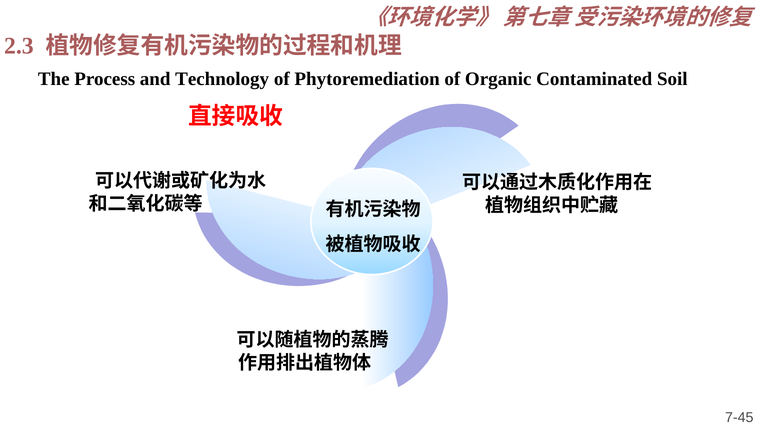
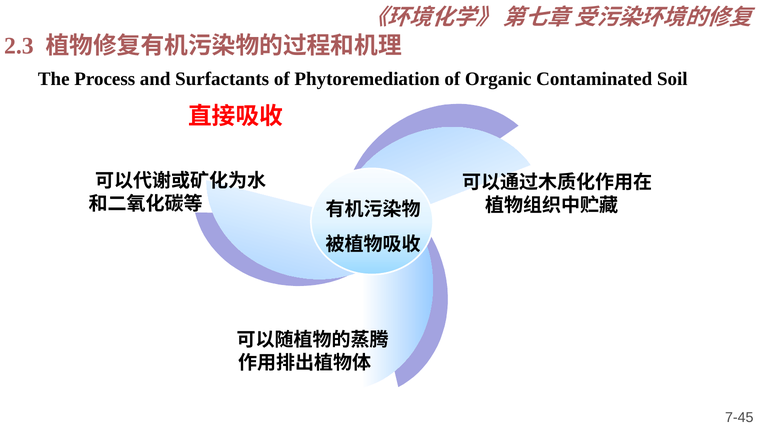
Technology: Technology -> Surfactants
